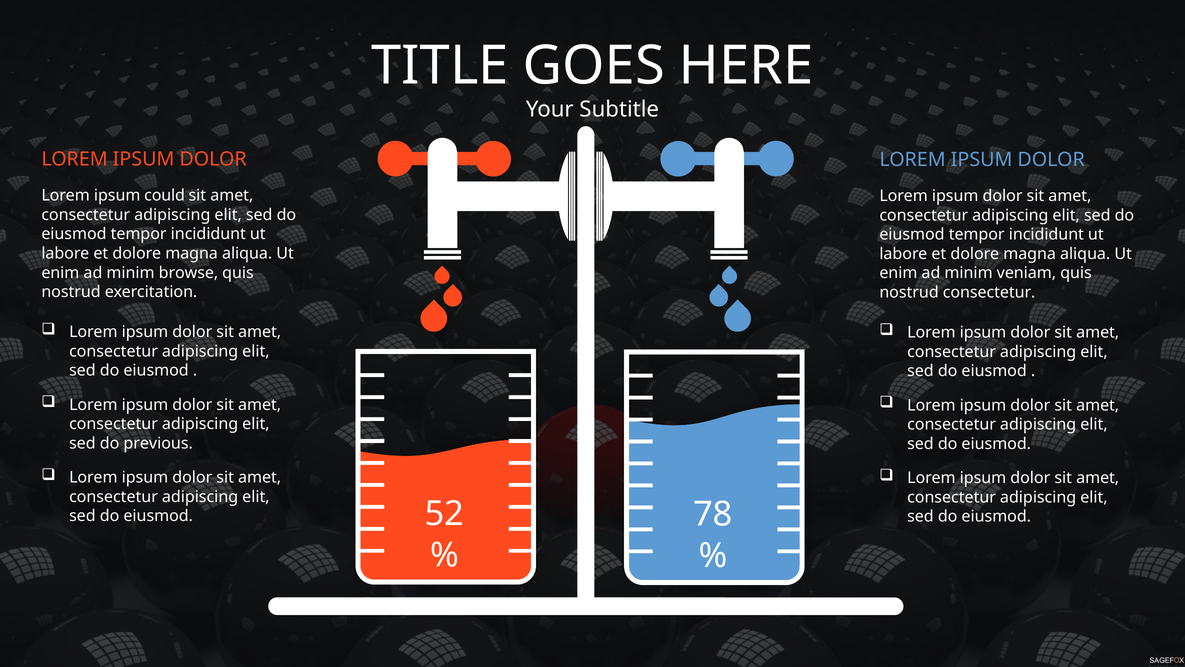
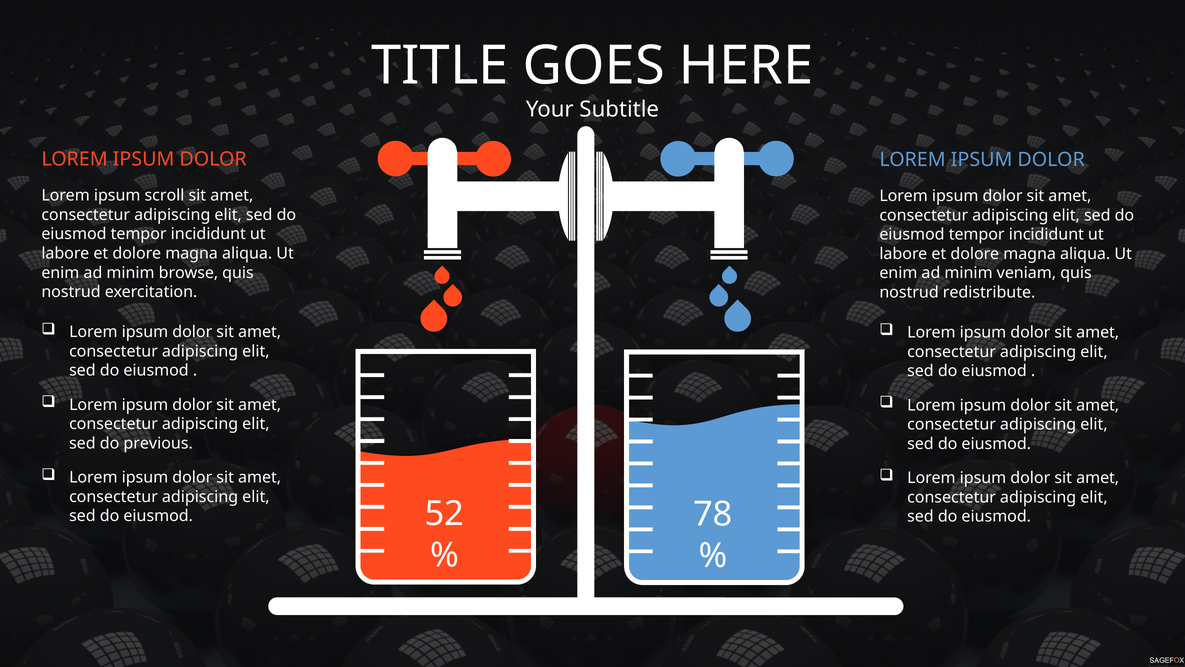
could: could -> scroll
nostrud consectetur: consectetur -> redistribute
